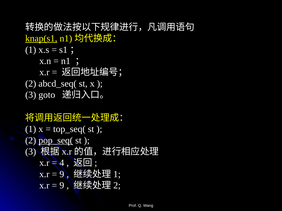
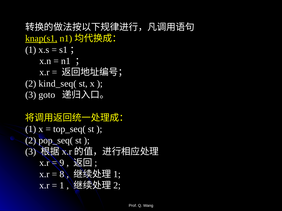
abcd_seq(: abcd_seq( -> kind_seq(
pop_seq( underline: present -> none
4: 4 -> 9
9 at (62, 175): 9 -> 8
9 at (62, 186): 9 -> 1
